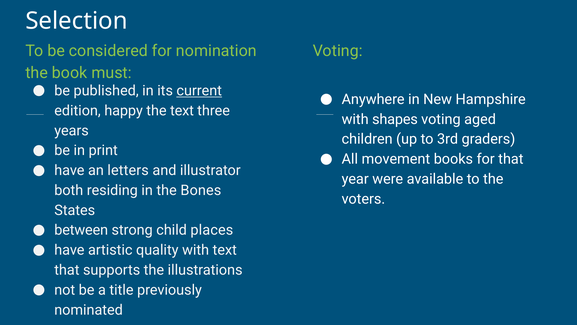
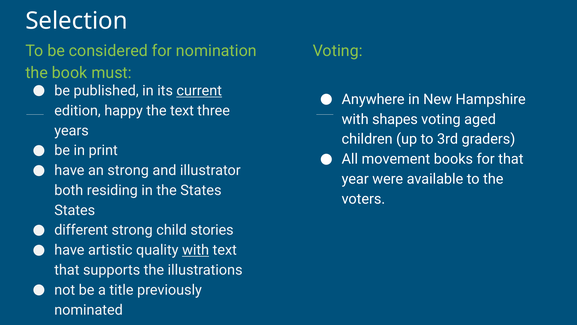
an letters: letters -> strong
the Bones: Bones -> States
between: between -> different
places: places -> stories
with at (196, 250) underline: none -> present
